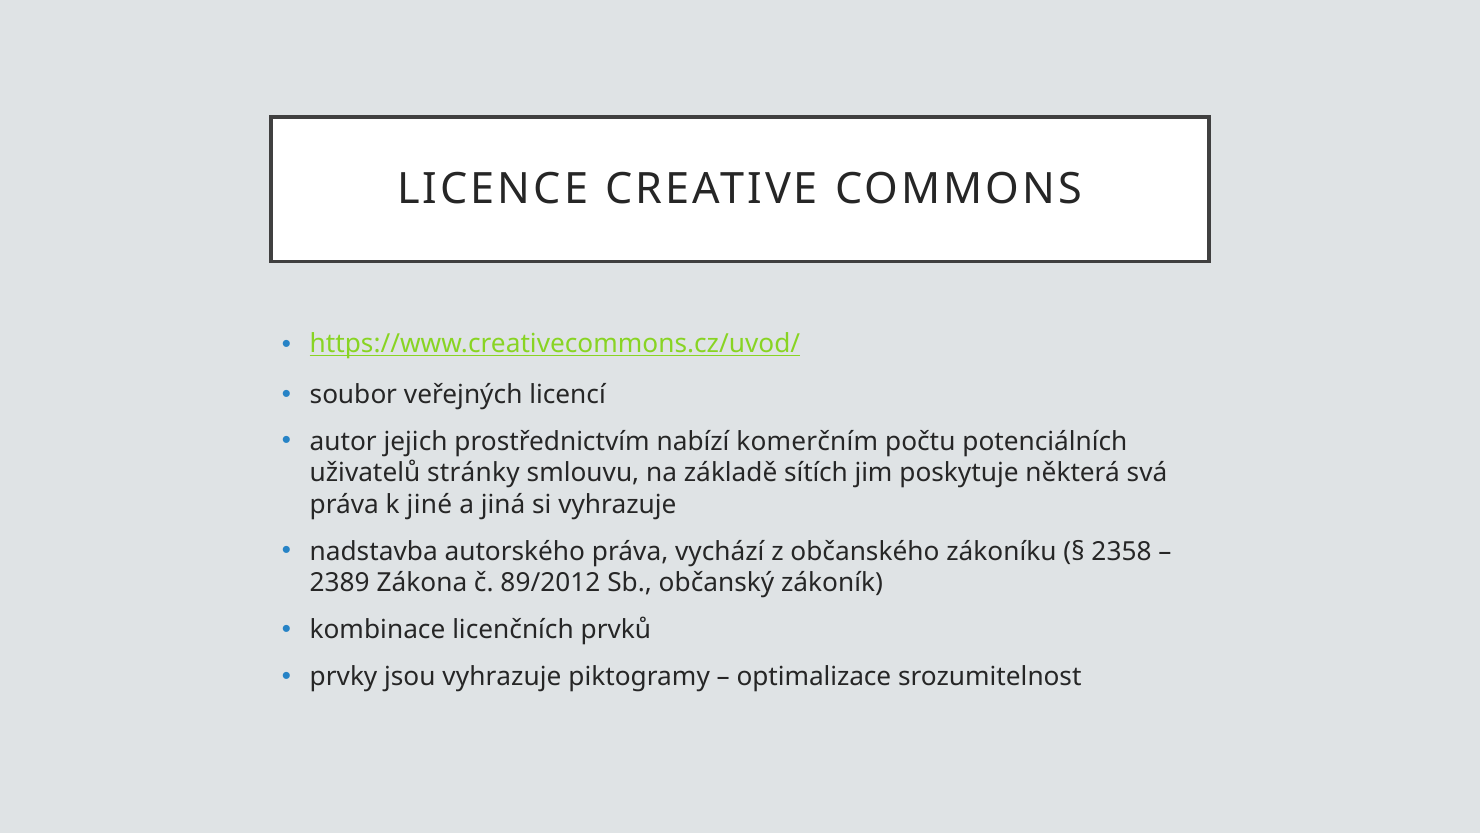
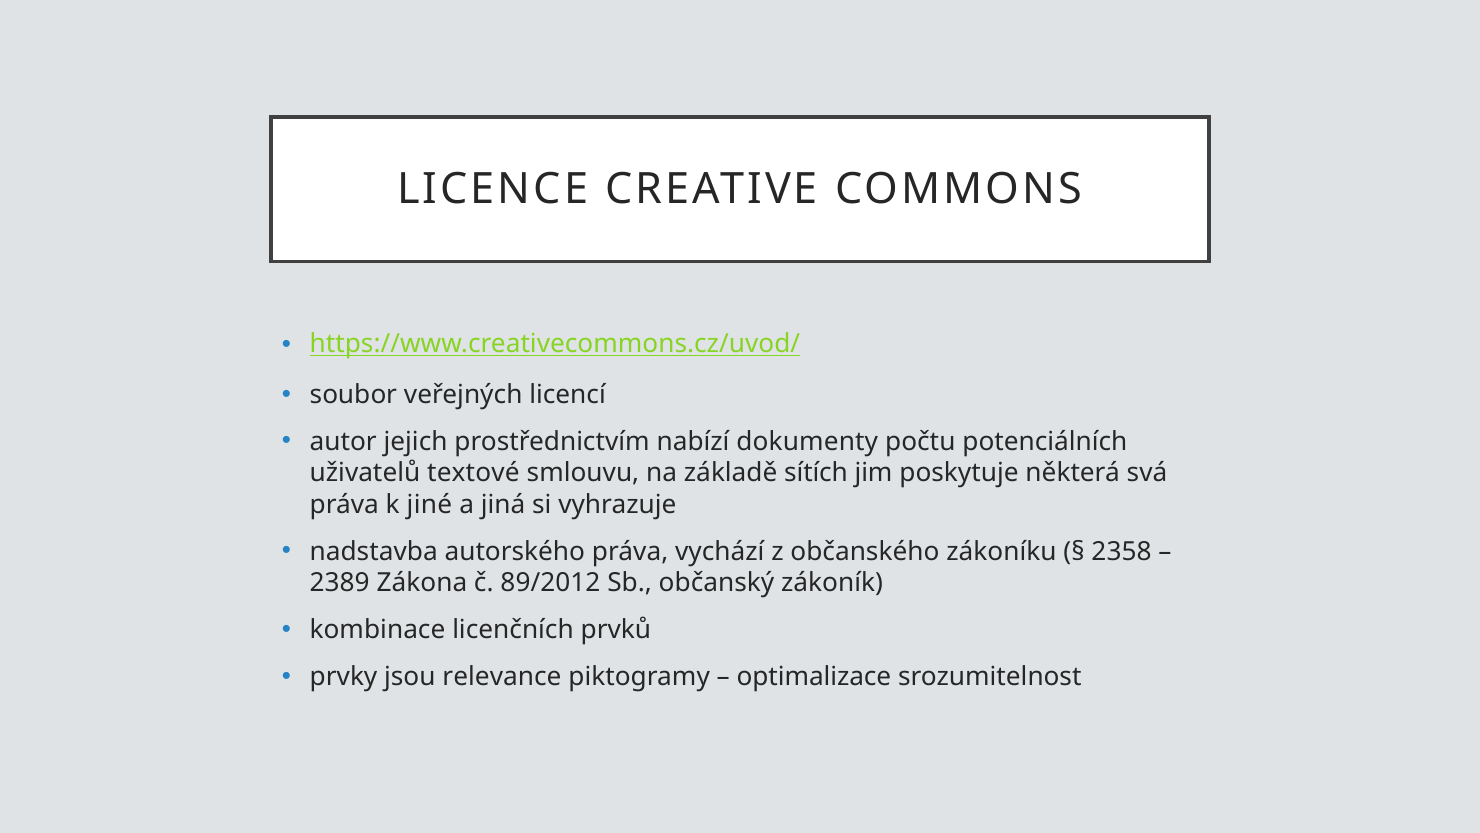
komerčním: komerčním -> dokumenty
stránky: stránky -> textové
jsou vyhrazuje: vyhrazuje -> relevance
